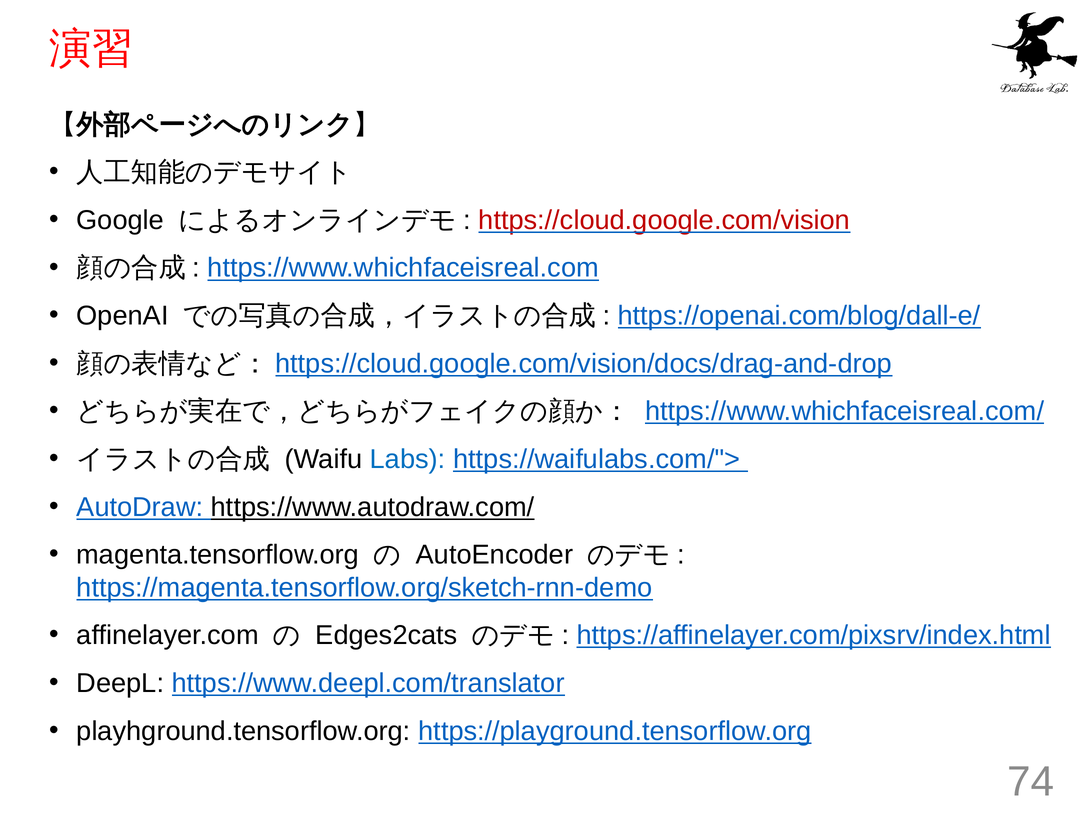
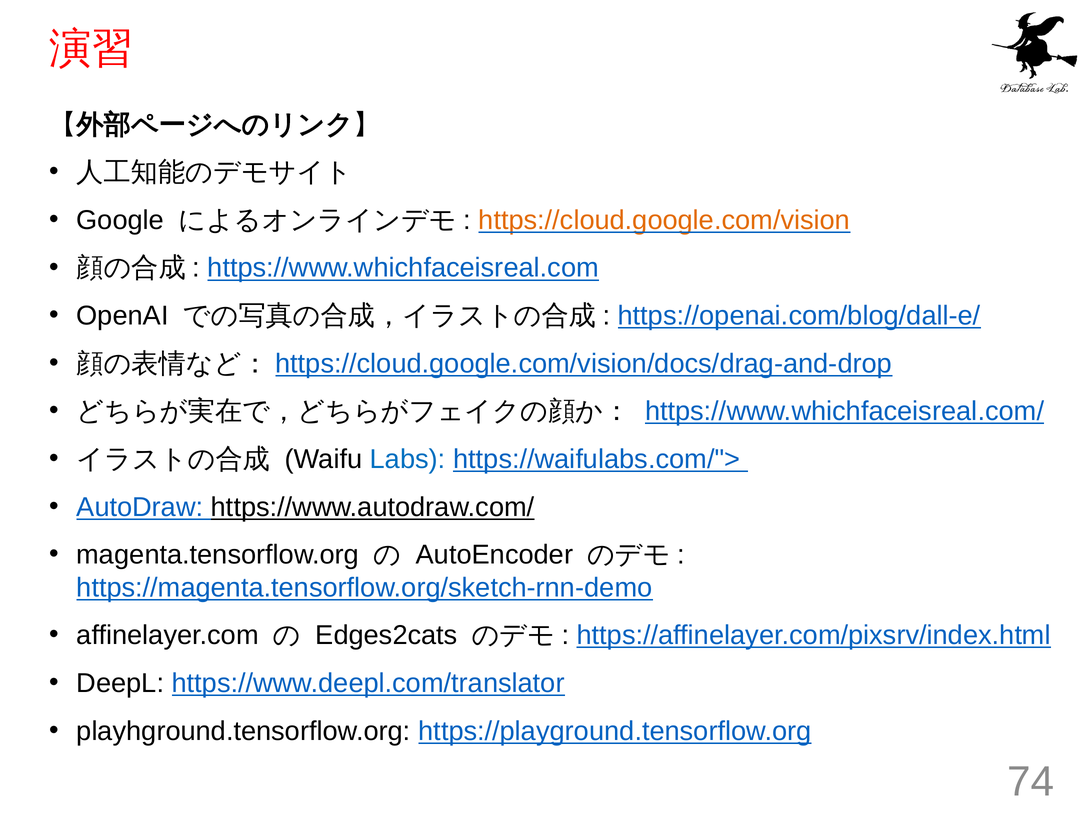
https://cloud.google.com/vision colour: red -> orange
